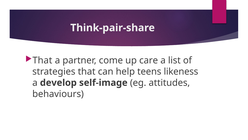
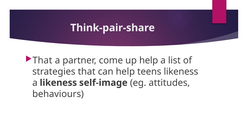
up care: care -> help
a develop: develop -> likeness
